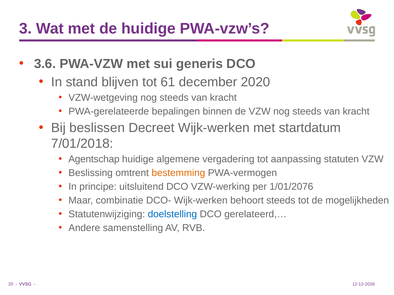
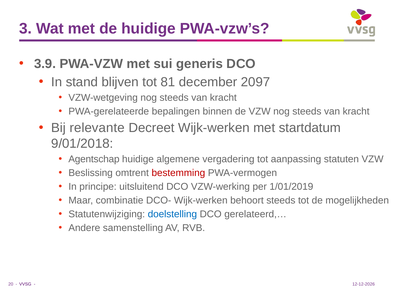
3.6: 3.6 -> 3.9
61: 61 -> 81
2020: 2020 -> 2097
beslissen: beslissen -> relevante
7/01/2018: 7/01/2018 -> 9/01/2018
bestemming colour: orange -> red
1/01/2076: 1/01/2076 -> 1/01/2019
